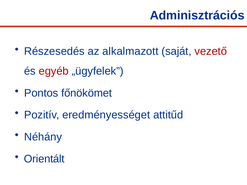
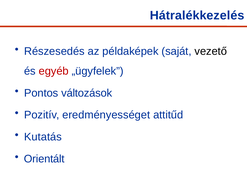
Adminisztrációs: Adminisztrációs -> Hátralékkezelés
alkalmazott: alkalmazott -> példaképek
vezető colour: red -> black
főnökömet: főnökömet -> változások
Néhány: Néhány -> Kutatás
